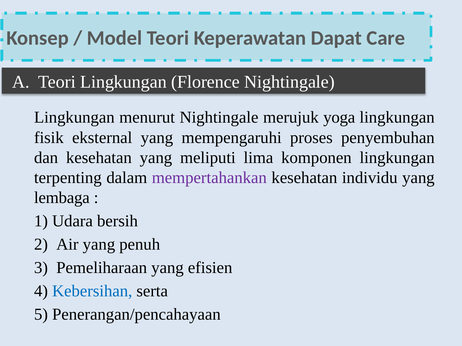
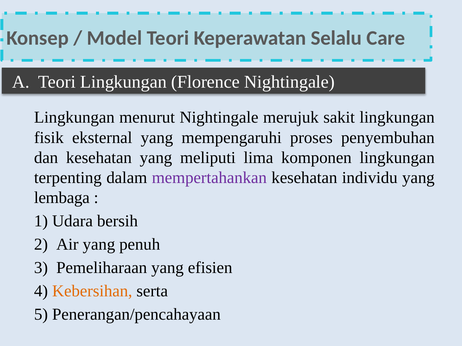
Dapat: Dapat -> Selalu
yoga: yoga -> sakit
Kebersihan colour: blue -> orange
